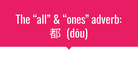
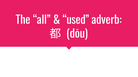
ones: ones -> used
